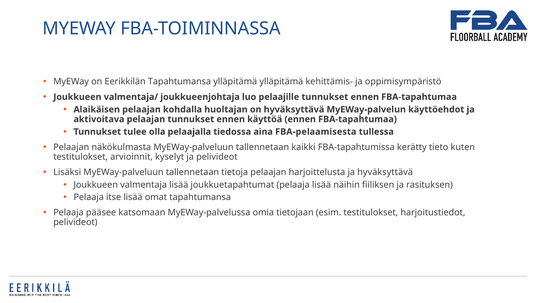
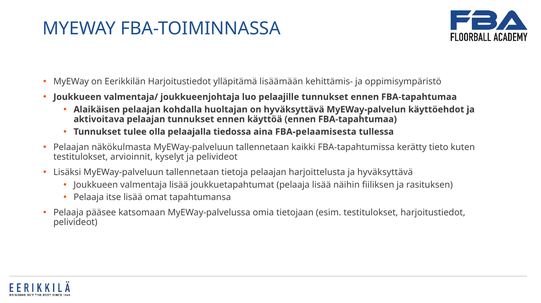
Eerikkilän Tapahtumansa: Tapahtumansa -> Harjoitustiedot
ylläpitämä ylläpitämä: ylläpitämä -> lisäämään
